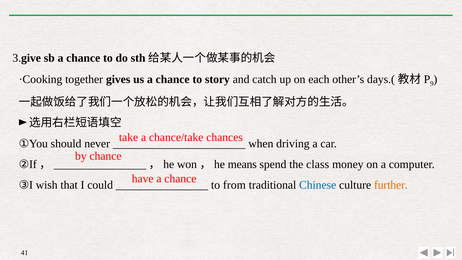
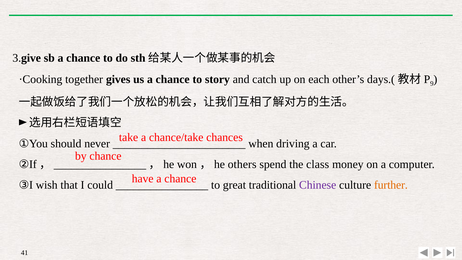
means: means -> others
from: from -> great
Chinese colour: blue -> purple
